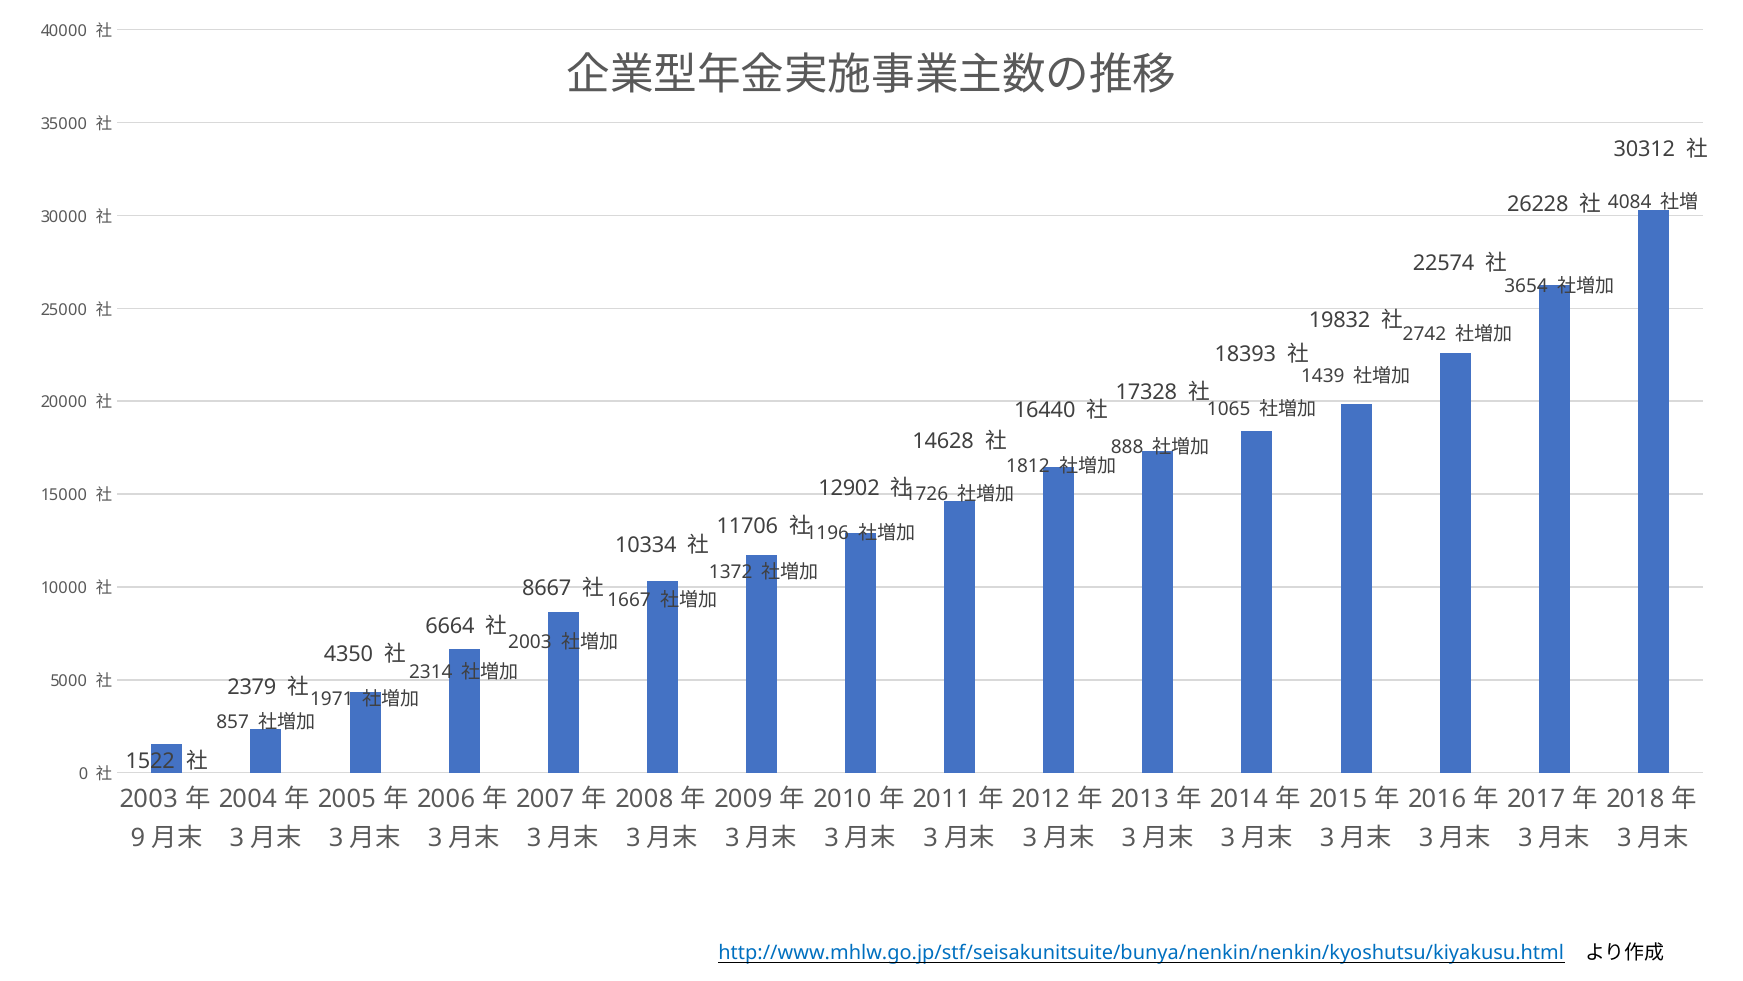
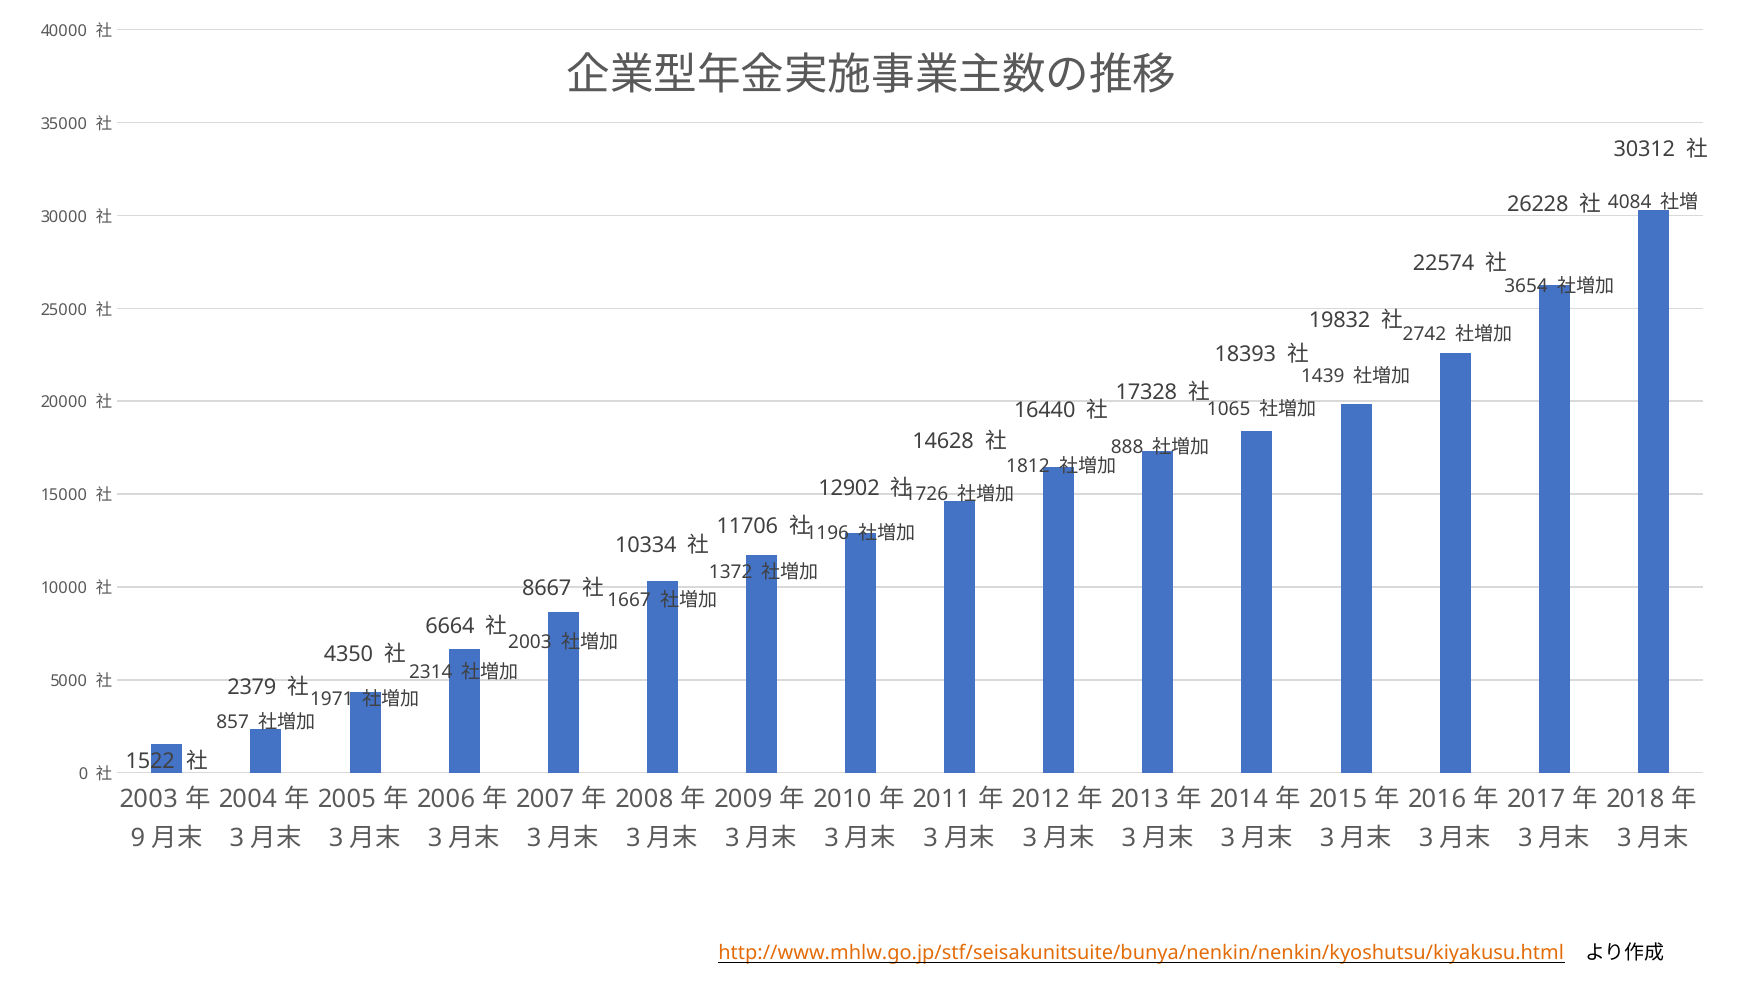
http://www.mhlw.go.jp/stf/seisakunitsuite/bunya/nenkin/nenkin/kyoshutsu/kiyakusu.html colour: blue -> orange
